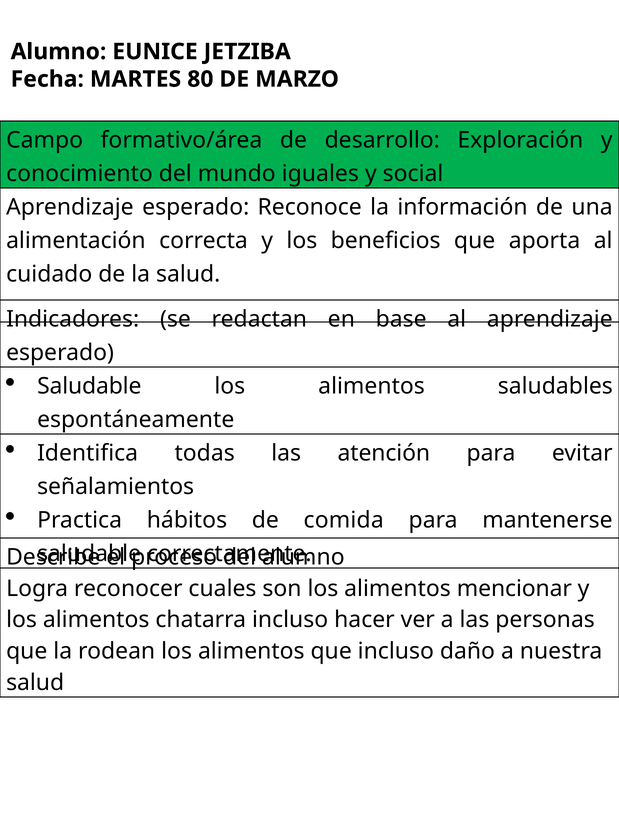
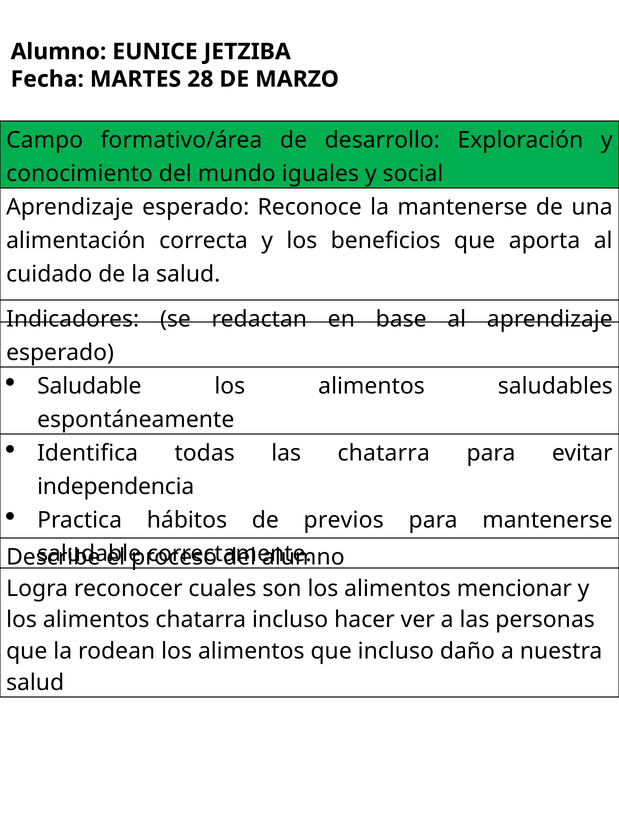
80: 80 -> 28
la información: información -> mantenerse
las atención: atención -> chatarra
señalamientos: señalamientos -> independencia
comida: comida -> previos
